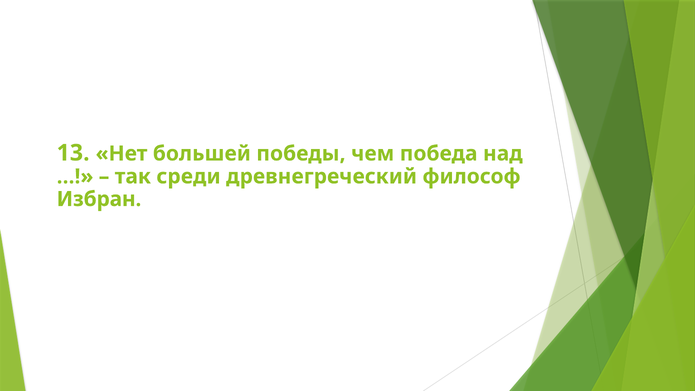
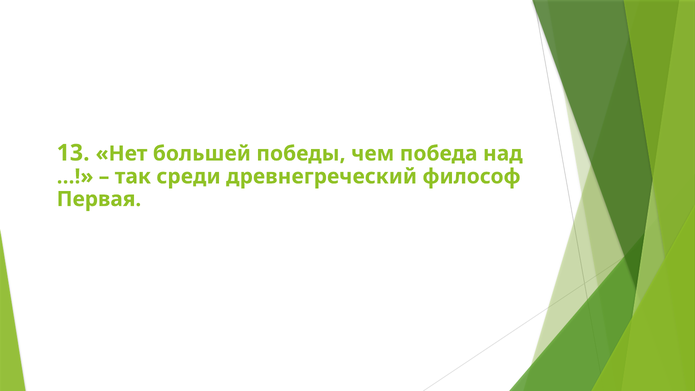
Избран: Избран -> Первая
